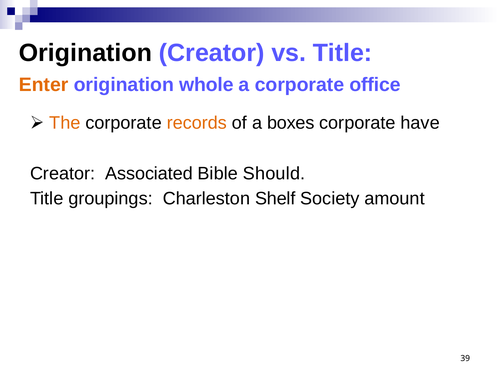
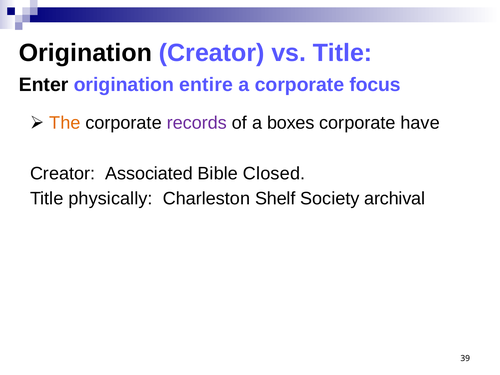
Enter colour: orange -> black
whole: whole -> entire
office: office -> focus
records colour: orange -> purple
Should: Should -> Closed
groupings: groupings -> physically
amount: amount -> archival
